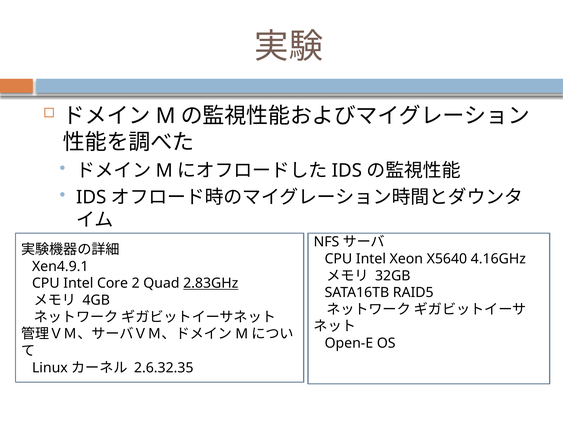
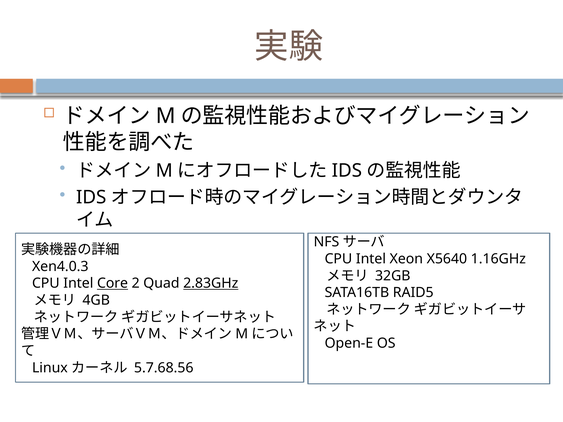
4.16GHz: 4.16GHz -> 1.16GHz
Xen4.9.1: Xen4.9.1 -> Xen4.0.3
Core underline: none -> present
2.6.32.35: 2.6.32.35 -> 5.7.68.56
